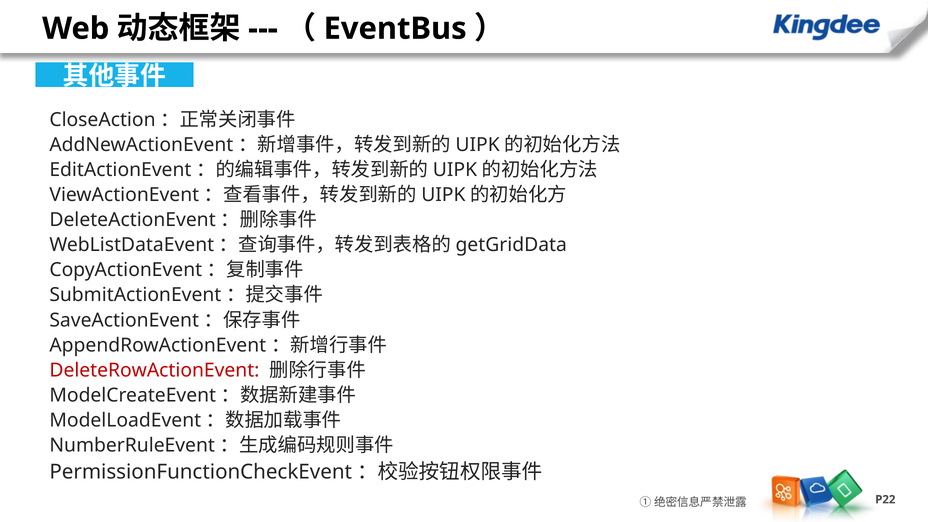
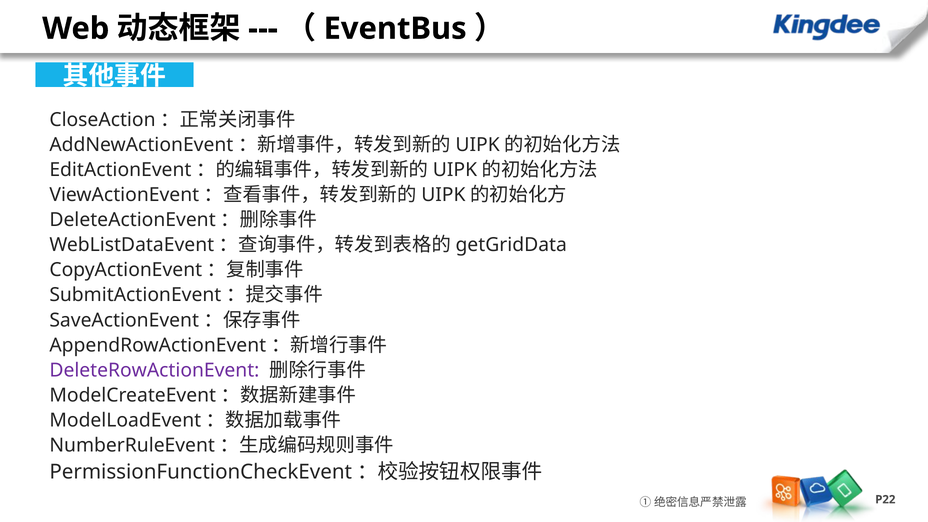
DeleteRowActionEvent colour: red -> purple
